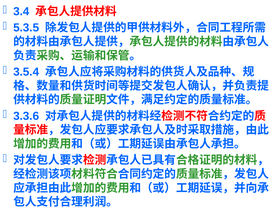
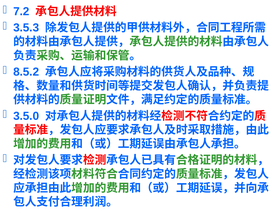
3.4: 3.4 -> 7.2
5.3.5: 5.3.5 -> 3.5.3
3.5.4: 3.5.4 -> 8.5.2
3.3.6: 3.3.6 -> 3.5.0
